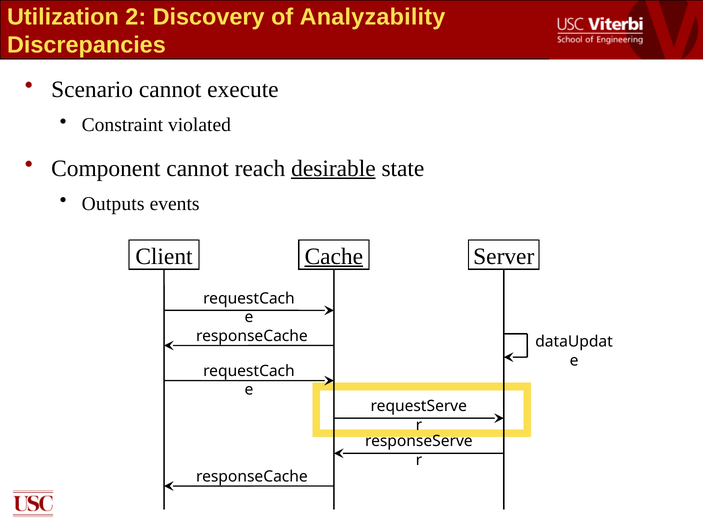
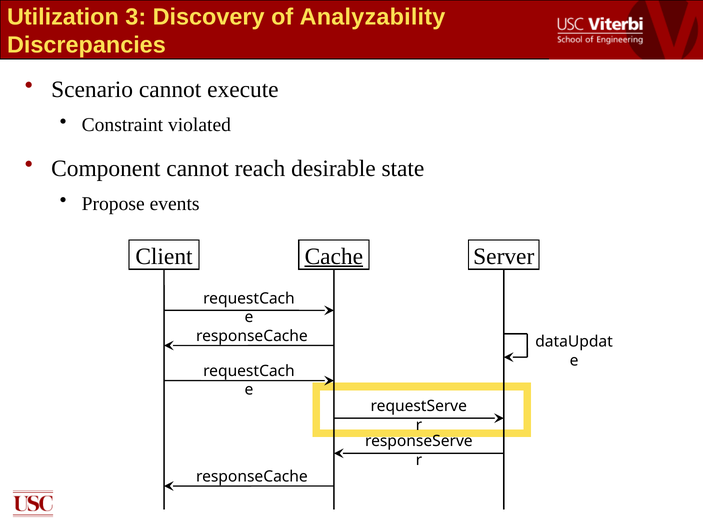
2: 2 -> 3
desirable underline: present -> none
Outputs: Outputs -> Propose
